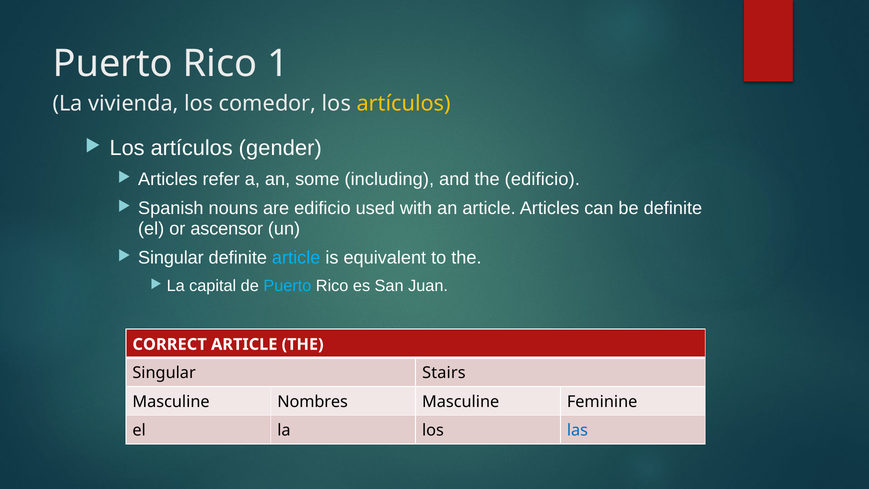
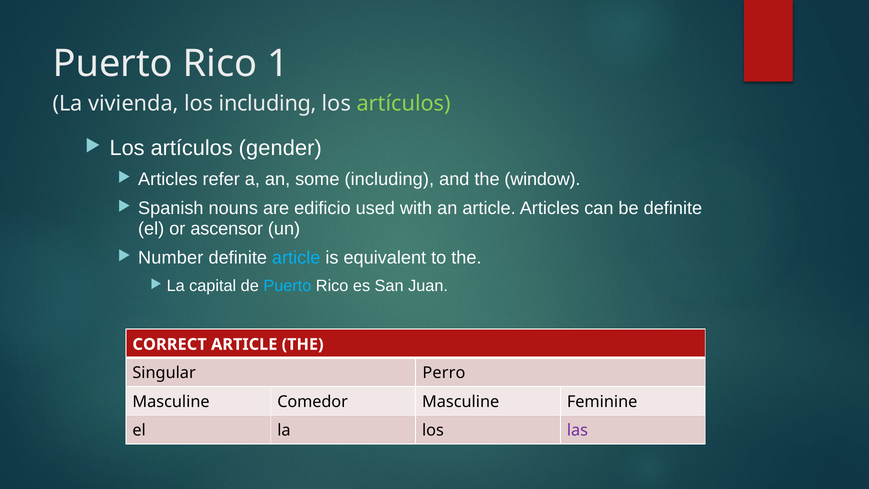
los comedor: comedor -> including
artículos at (404, 103) colour: yellow -> light green
the edificio: edificio -> window
Singular at (171, 258): Singular -> Number
Stairs: Stairs -> Perro
Nombres: Nombres -> Comedor
las colour: blue -> purple
